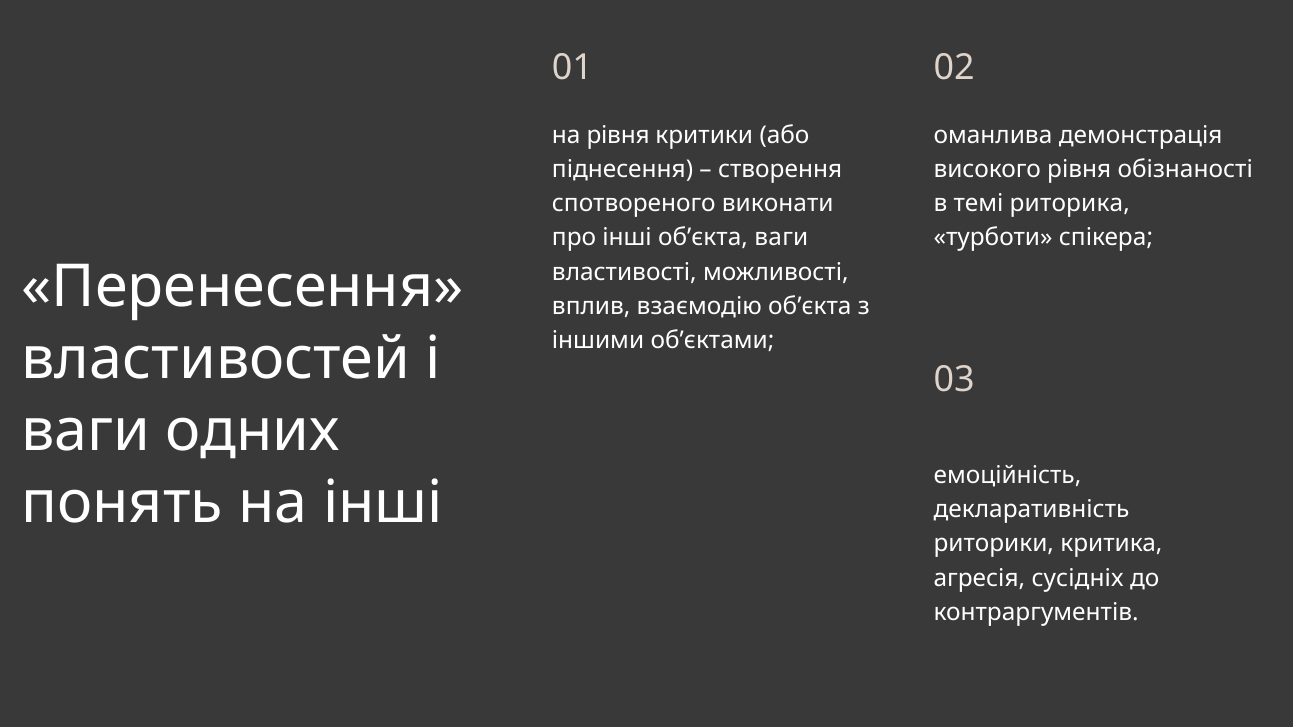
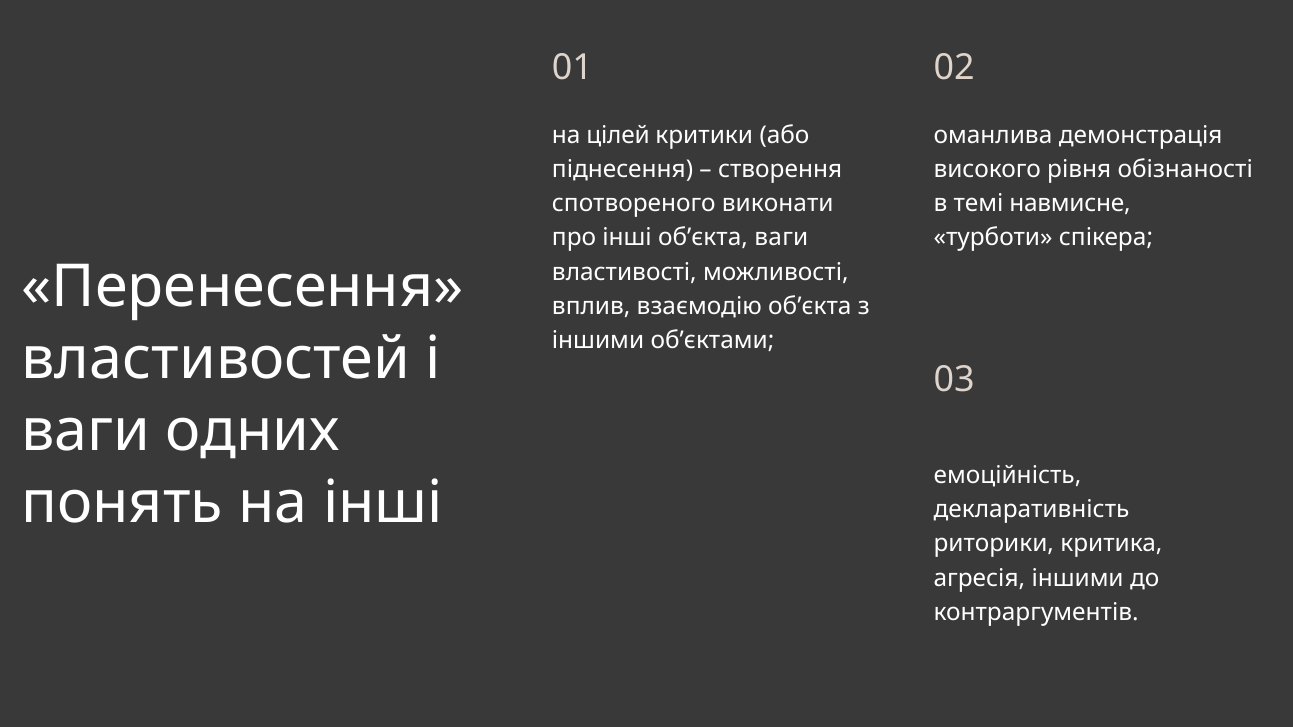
на рівня: рівня -> цілей
риторика: риторика -> навмисне
агресія сусідніх: сусідніх -> іншими
